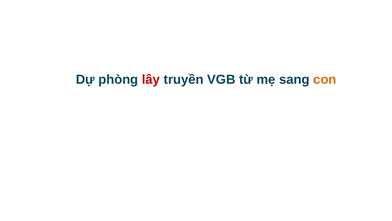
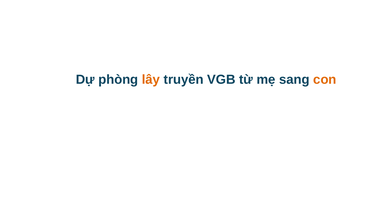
lây colour: red -> orange
